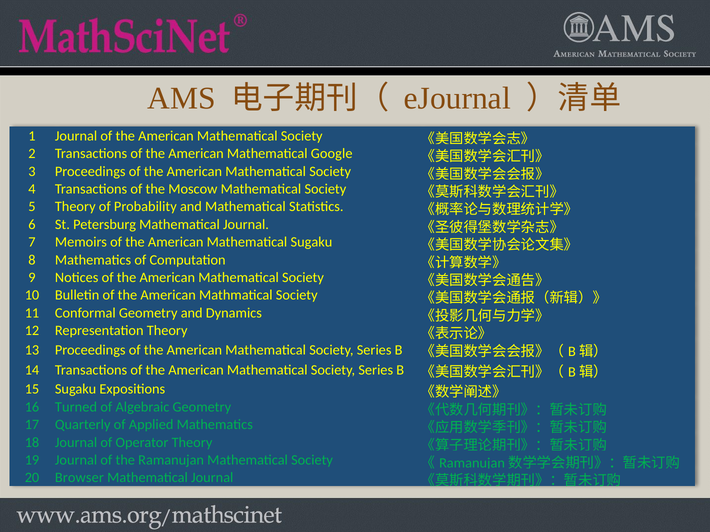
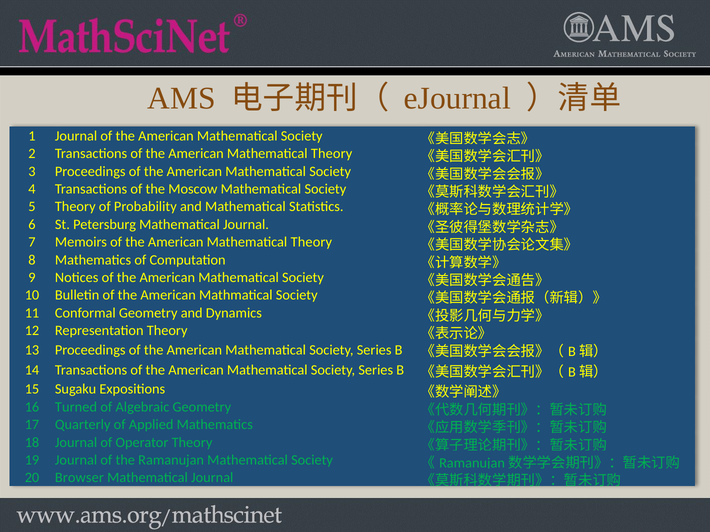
Google at (332, 154): Google -> Theory
Sugaku at (311, 242): Sugaku -> Theory
